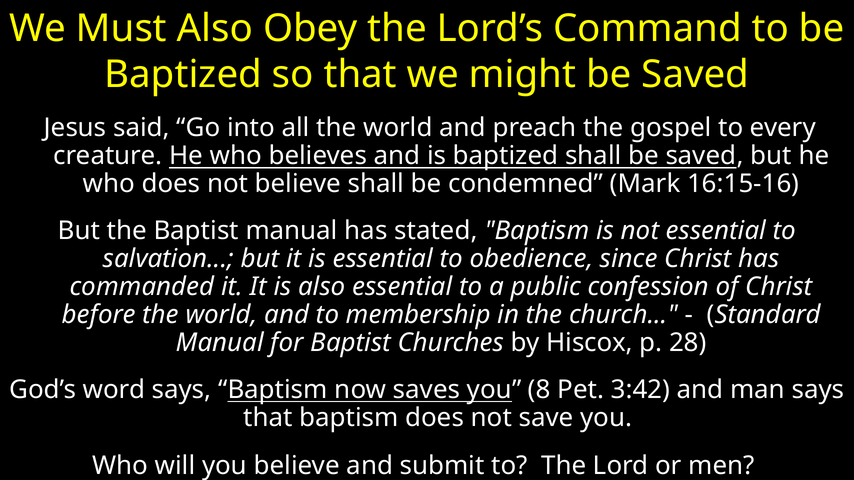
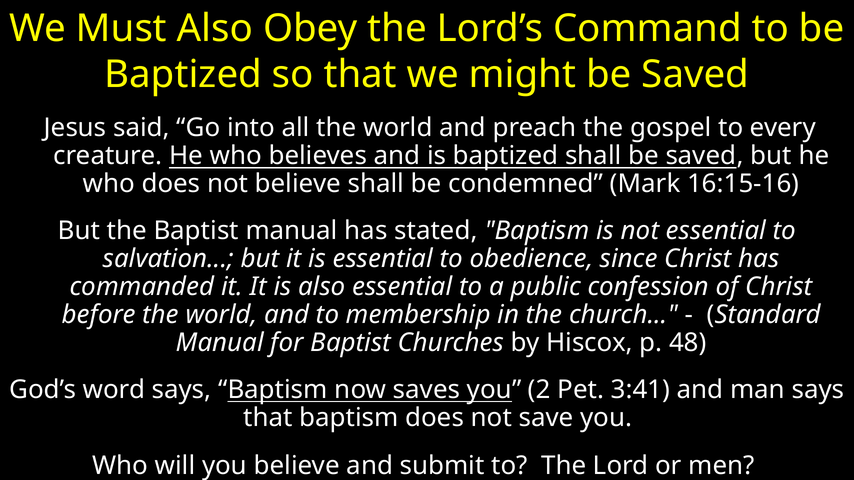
28: 28 -> 48
8: 8 -> 2
3:42: 3:42 -> 3:41
